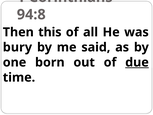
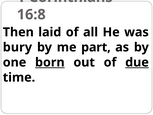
94:8: 94:8 -> 16:8
this: this -> laid
said: said -> part
born underline: none -> present
